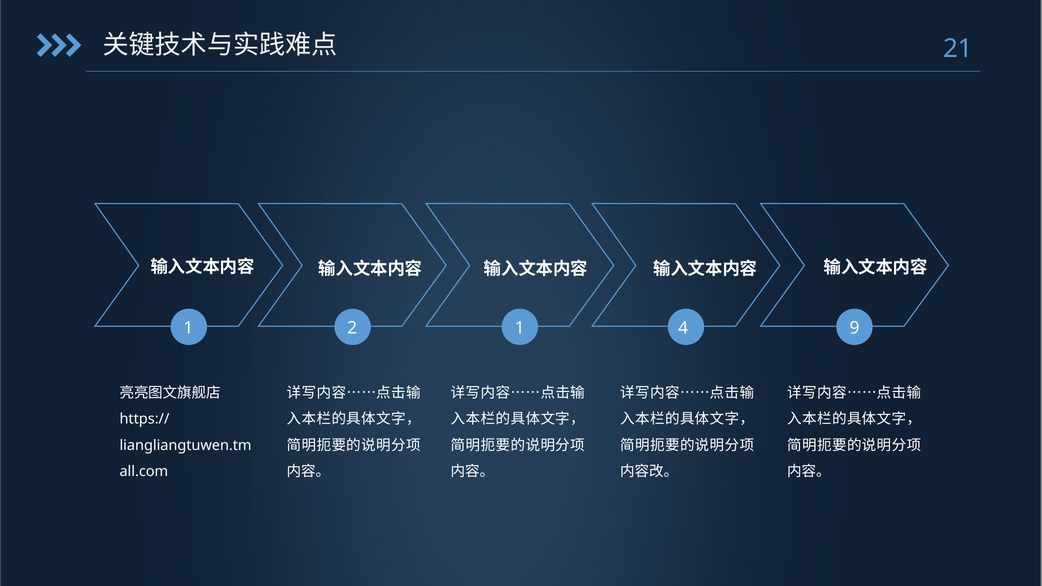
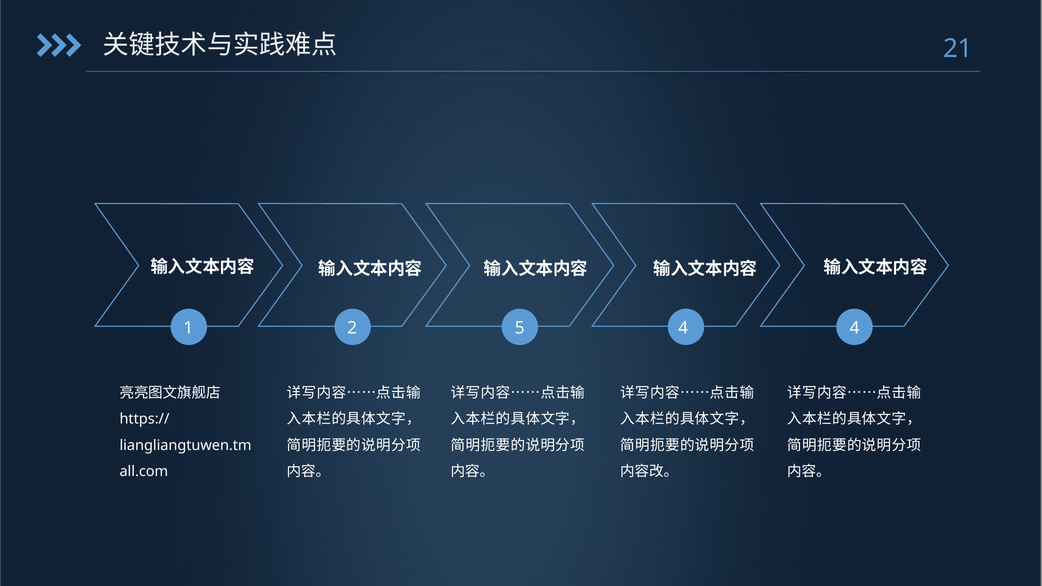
2 1: 1 -> 5
4 9: 9 -> 4
